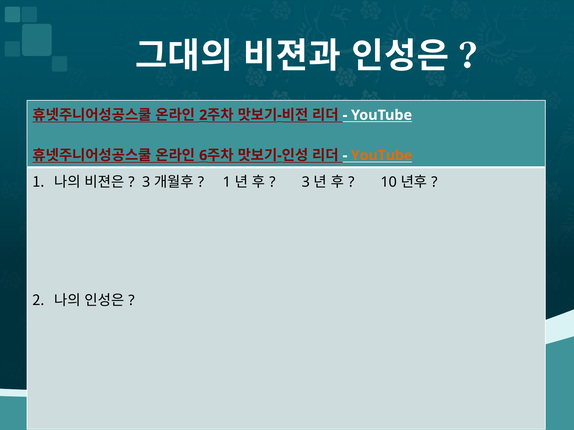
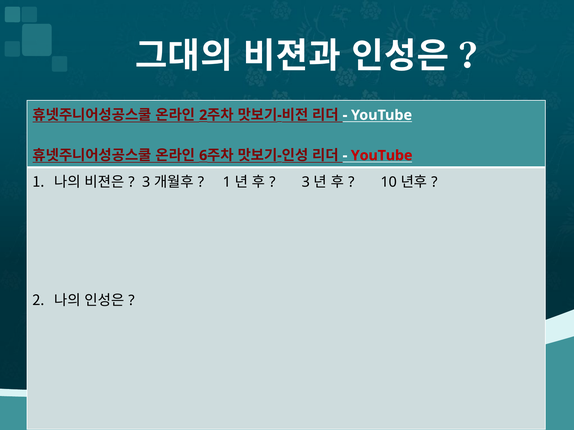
YouTube at (382, 156) colour: orange -> red
